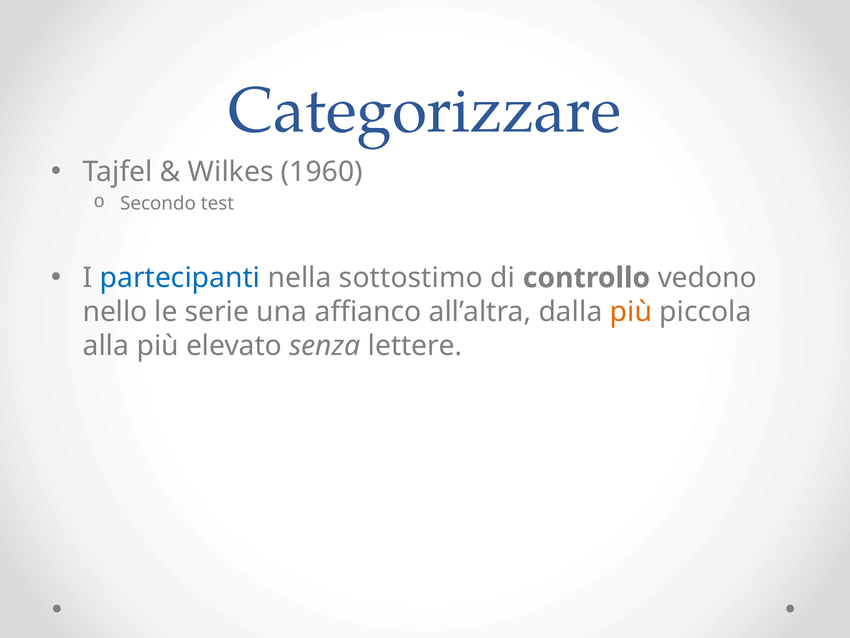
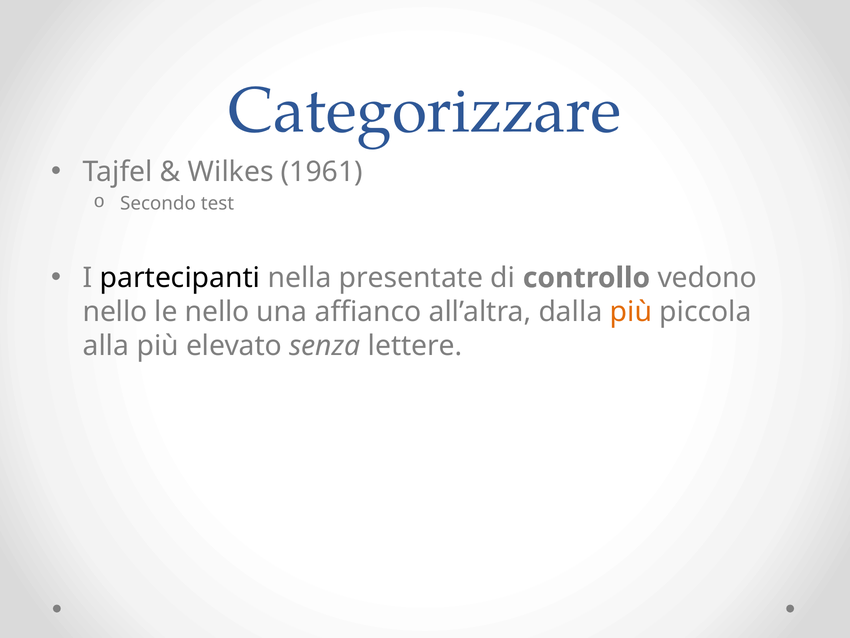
1960: 1960 -> 1961
partecipanti colour: blue -> black
sottostimo: sottostimo -> presentate
le serie: serie -> nello
